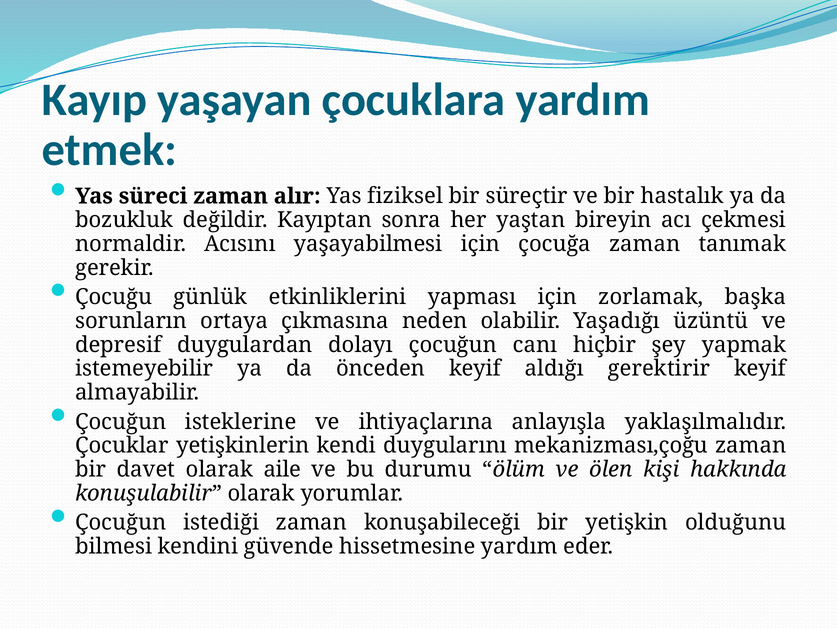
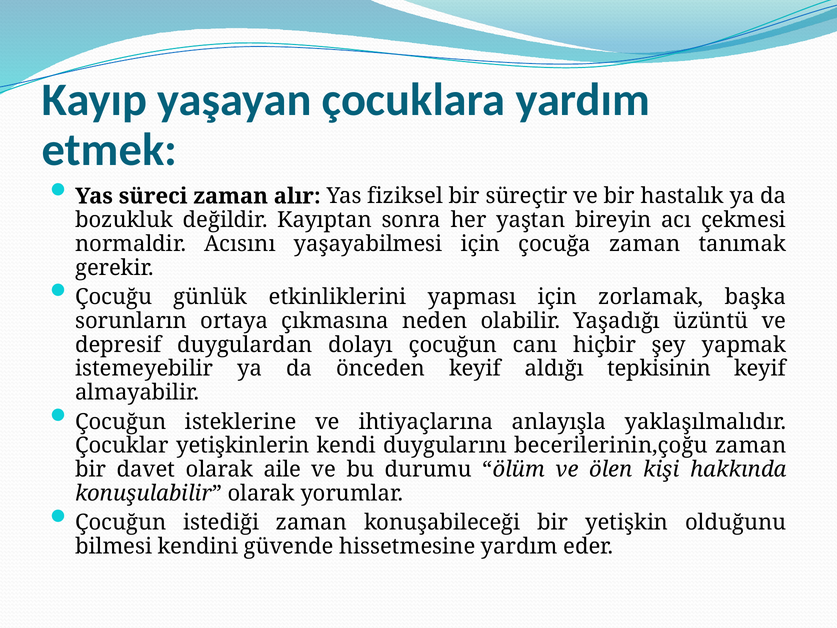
gerektirir: gerektirir -> tepkisinin
mekanizması,çoğu: mekanizması,çoğu -> becerilerinin,çoğu
